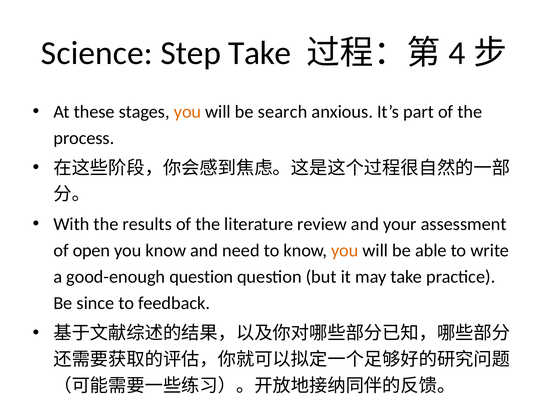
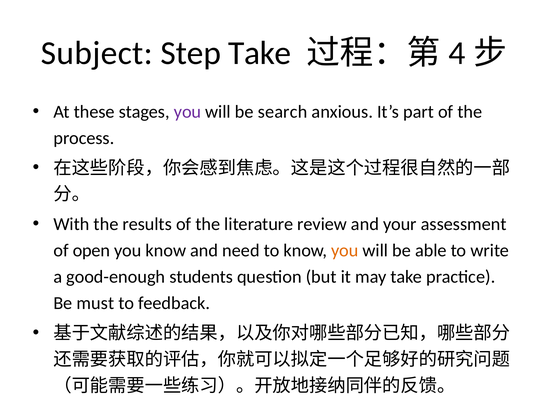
Science: Science -> Subject
you at (188, 112) colour: orange -> purple
good-enough question: question -> students
since: since -> must
